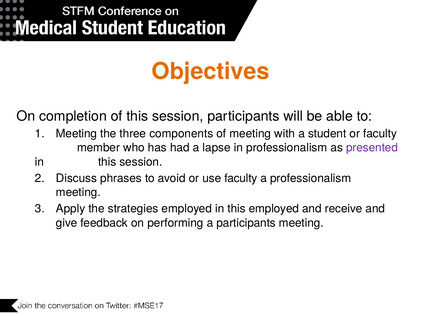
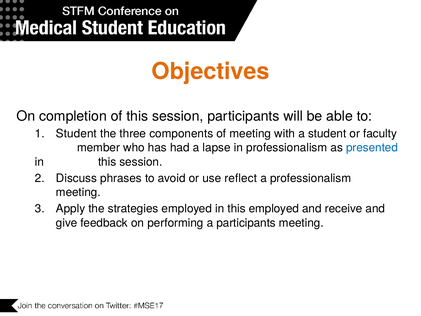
1 Meeting: Meeting -> Student
presented colour: purple -> blue
use faculty: faculty -> reflect
